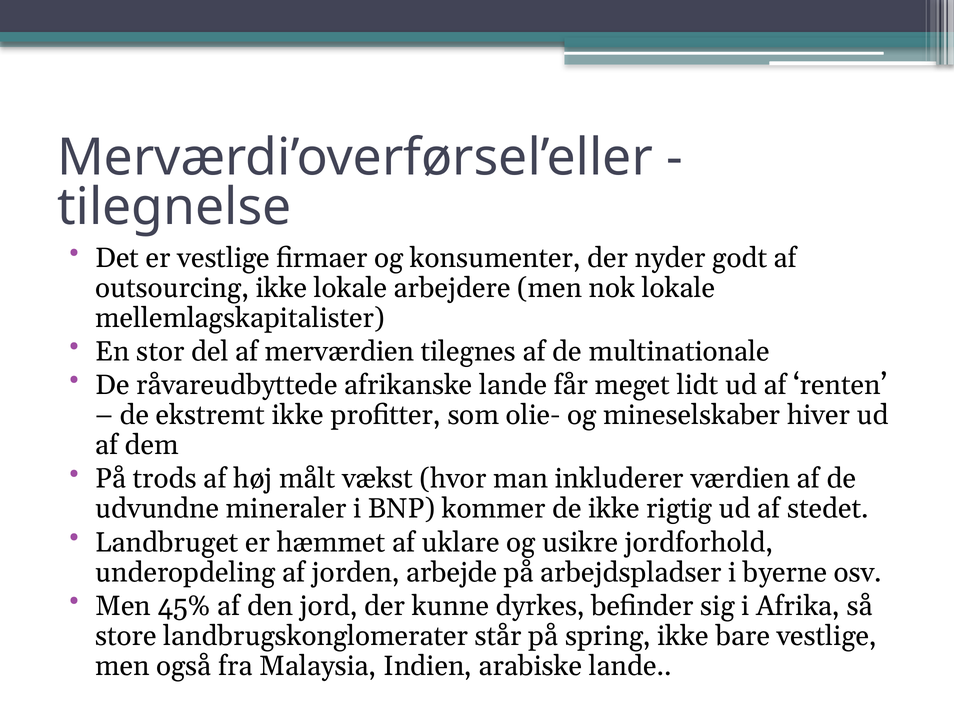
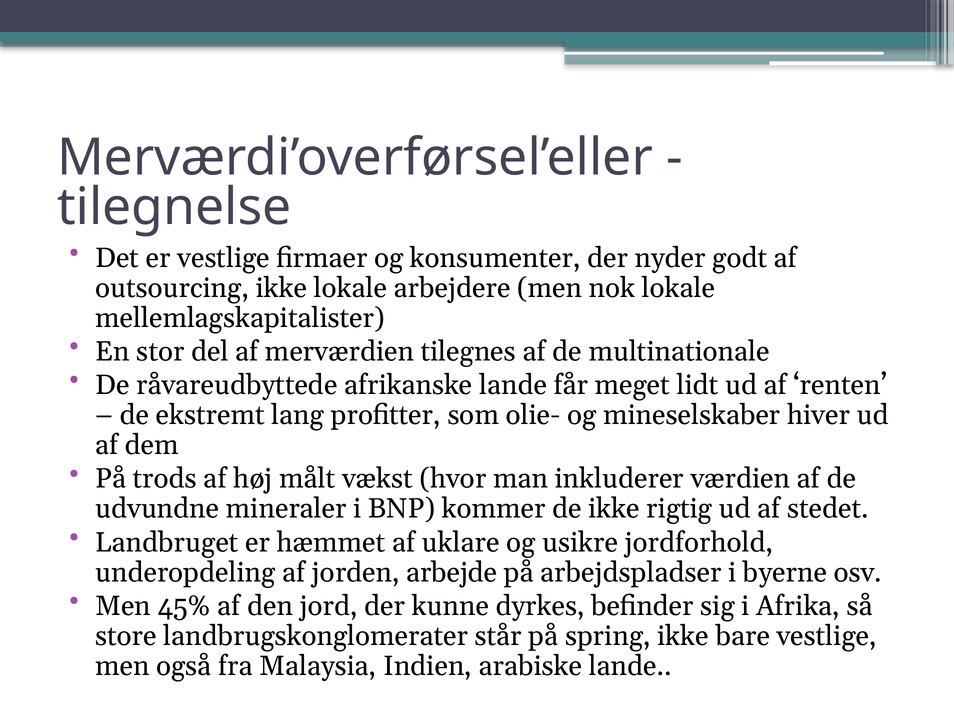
ekstremt ikke: ikke -> lang
